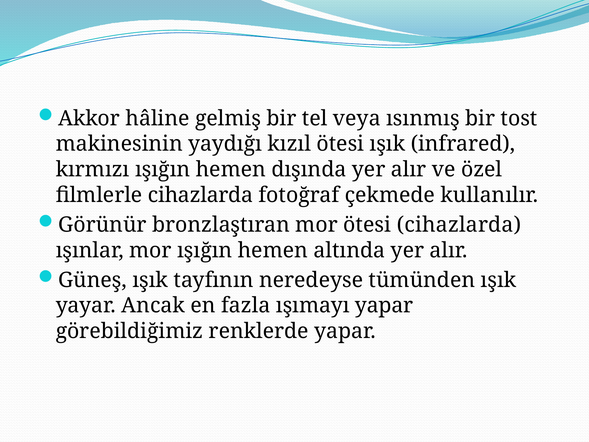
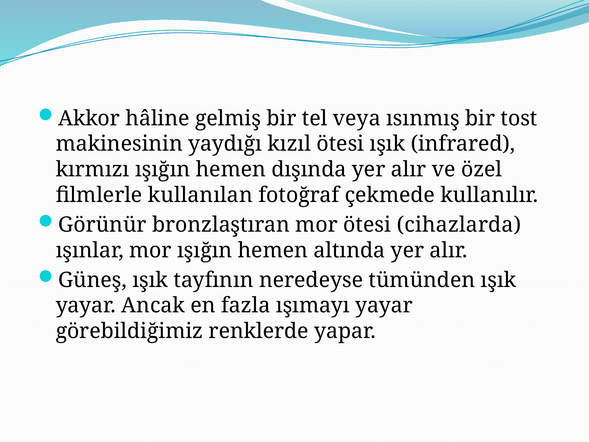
filmlerle cihazlarda: cihazlarda -> kullanılan
ışımayı yapar: yapar -> yayar
